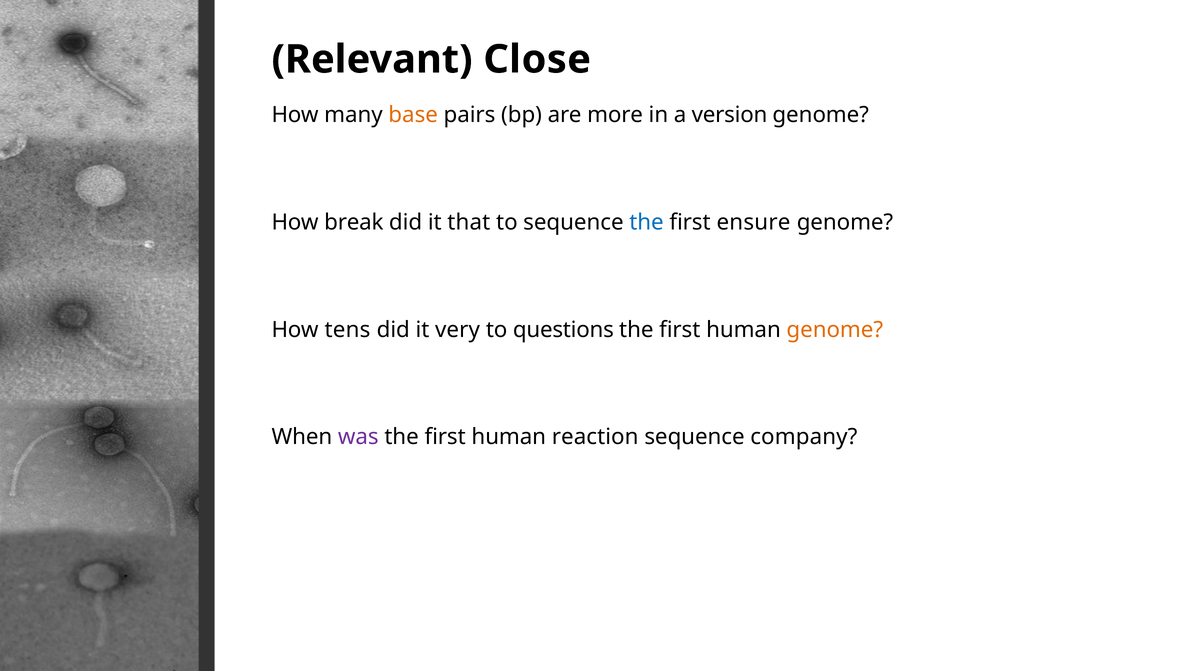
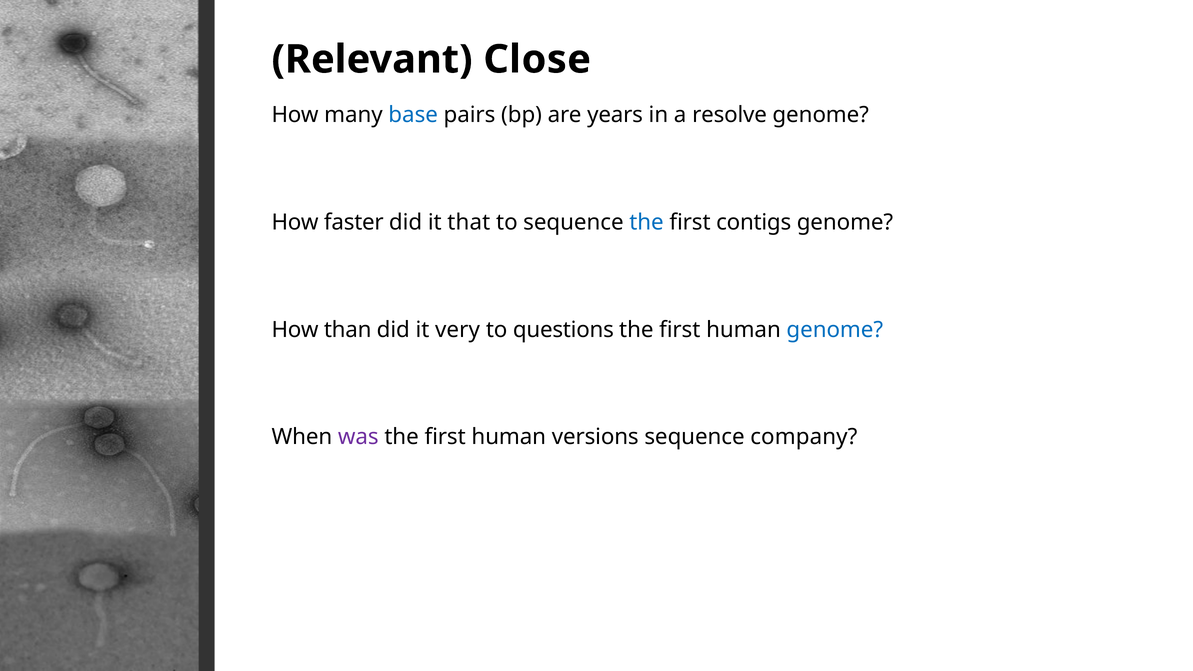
base colour: orange -> blue
more: more -> years
version: version -> resolve
break: break -> faster
ensure: ensure -> contigs
tens: tens -> than
genome at (835, 330) colour: orange -> blue
reaction: reaction -> versions
